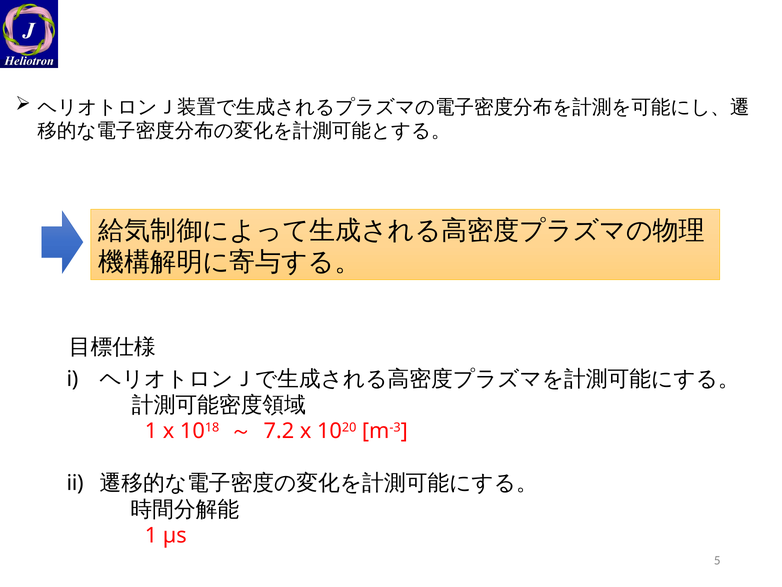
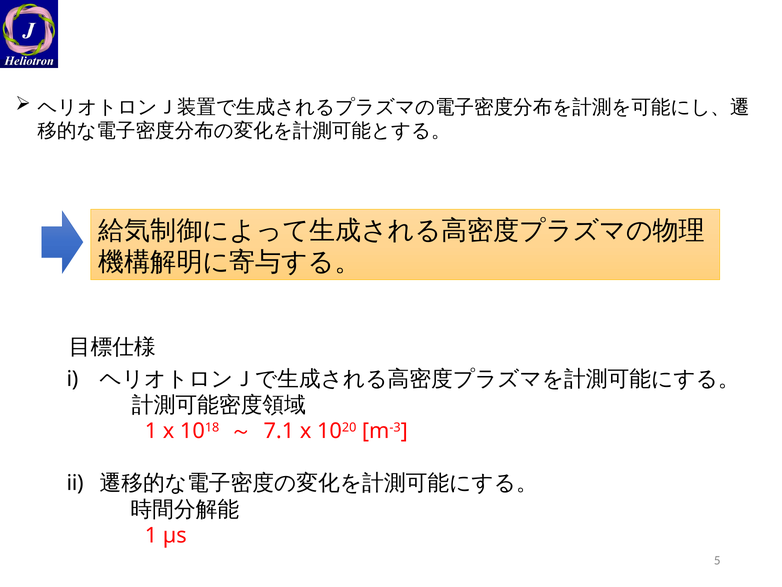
7.2: 7.2 -> 7.1
